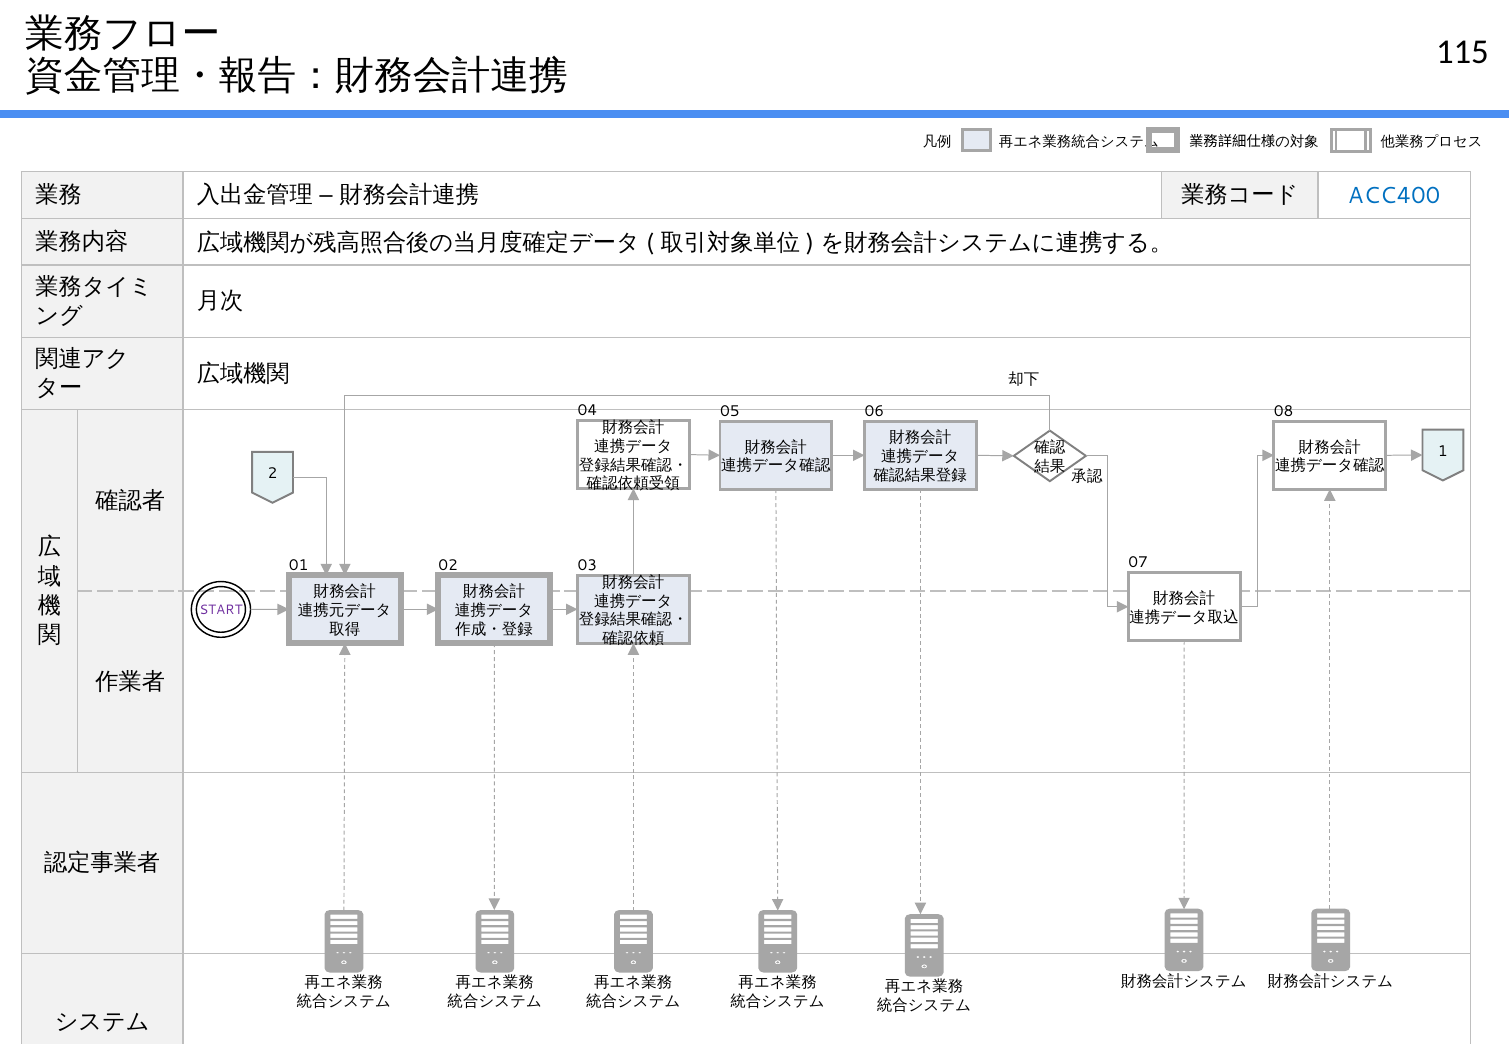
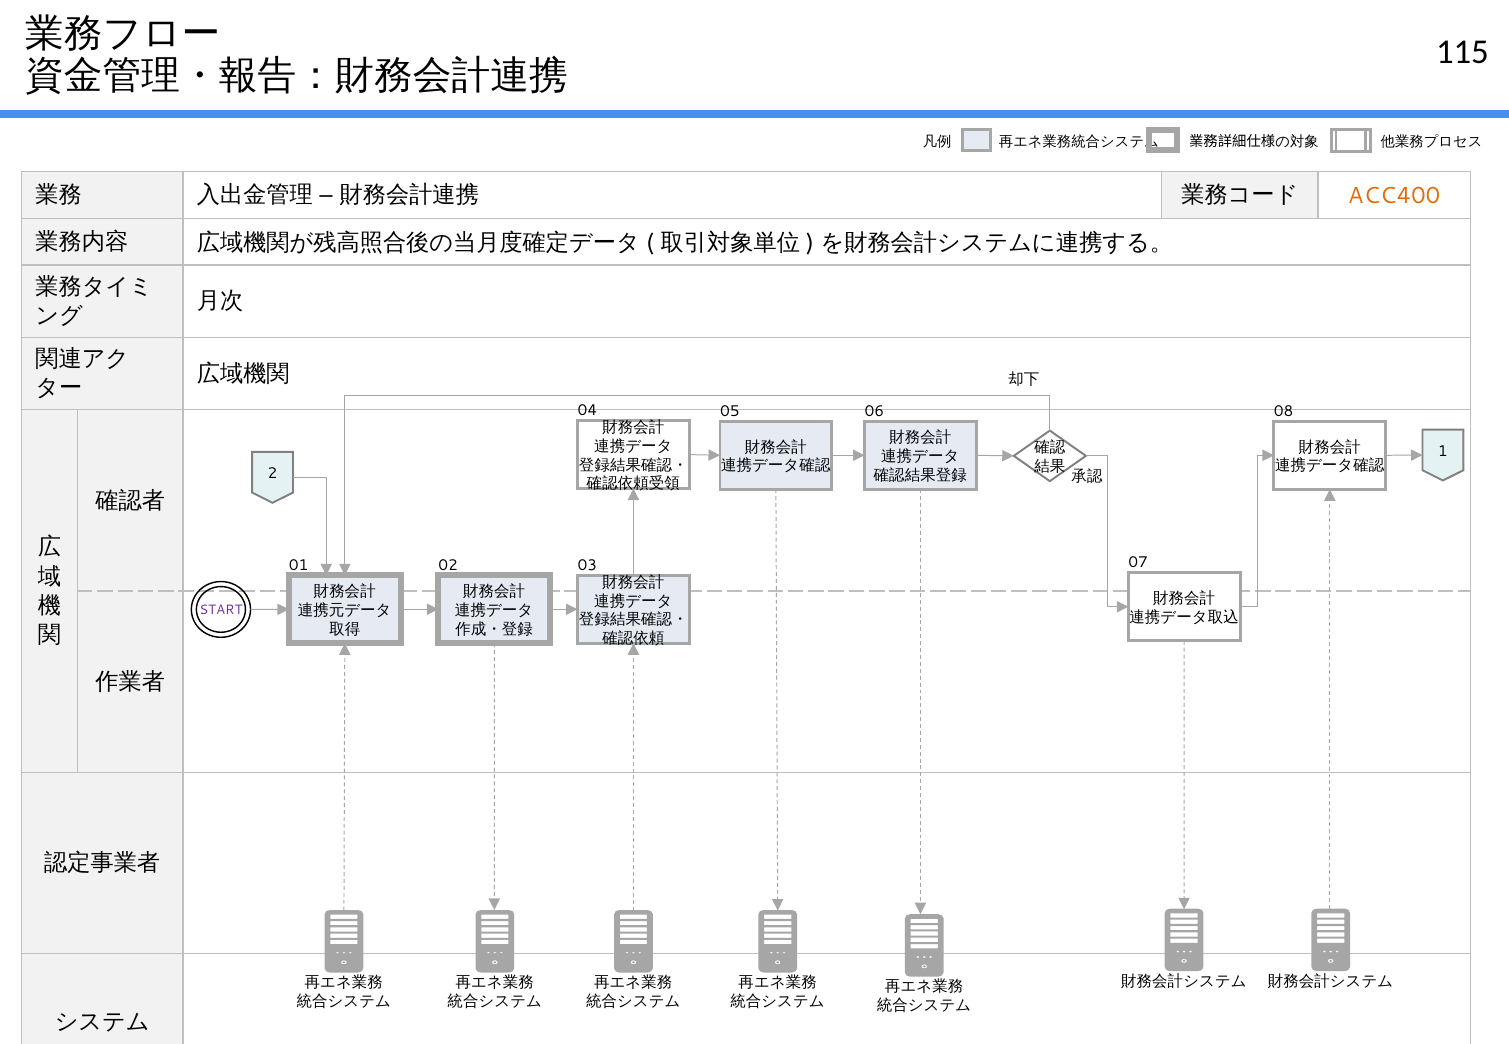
ACC400 colour: blue -> orange
